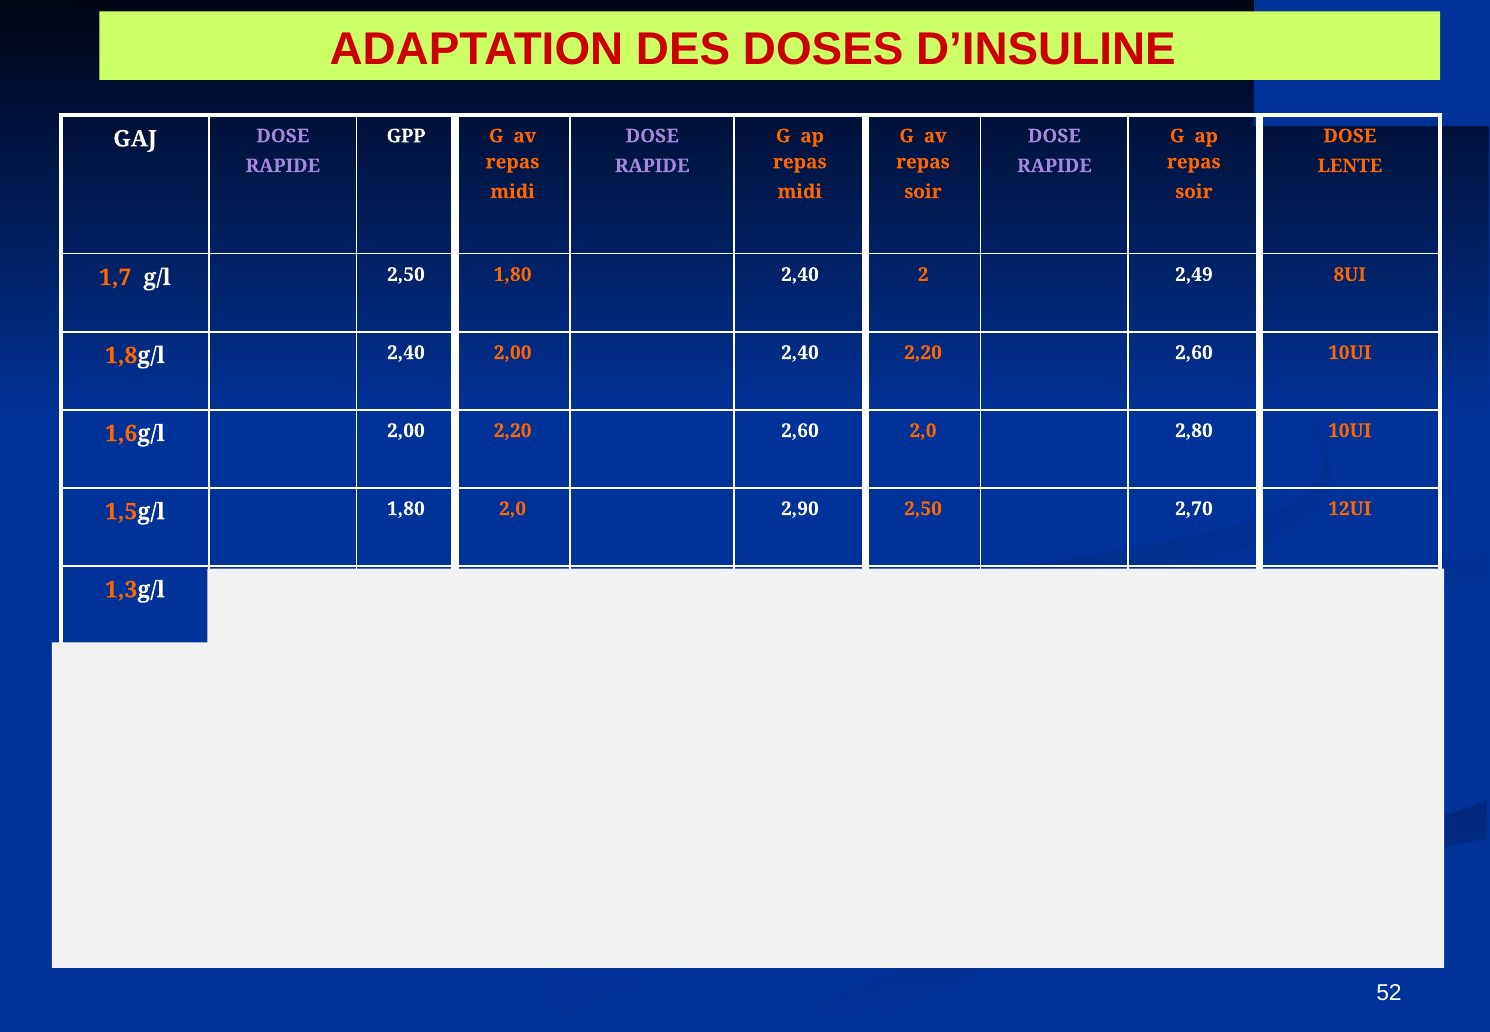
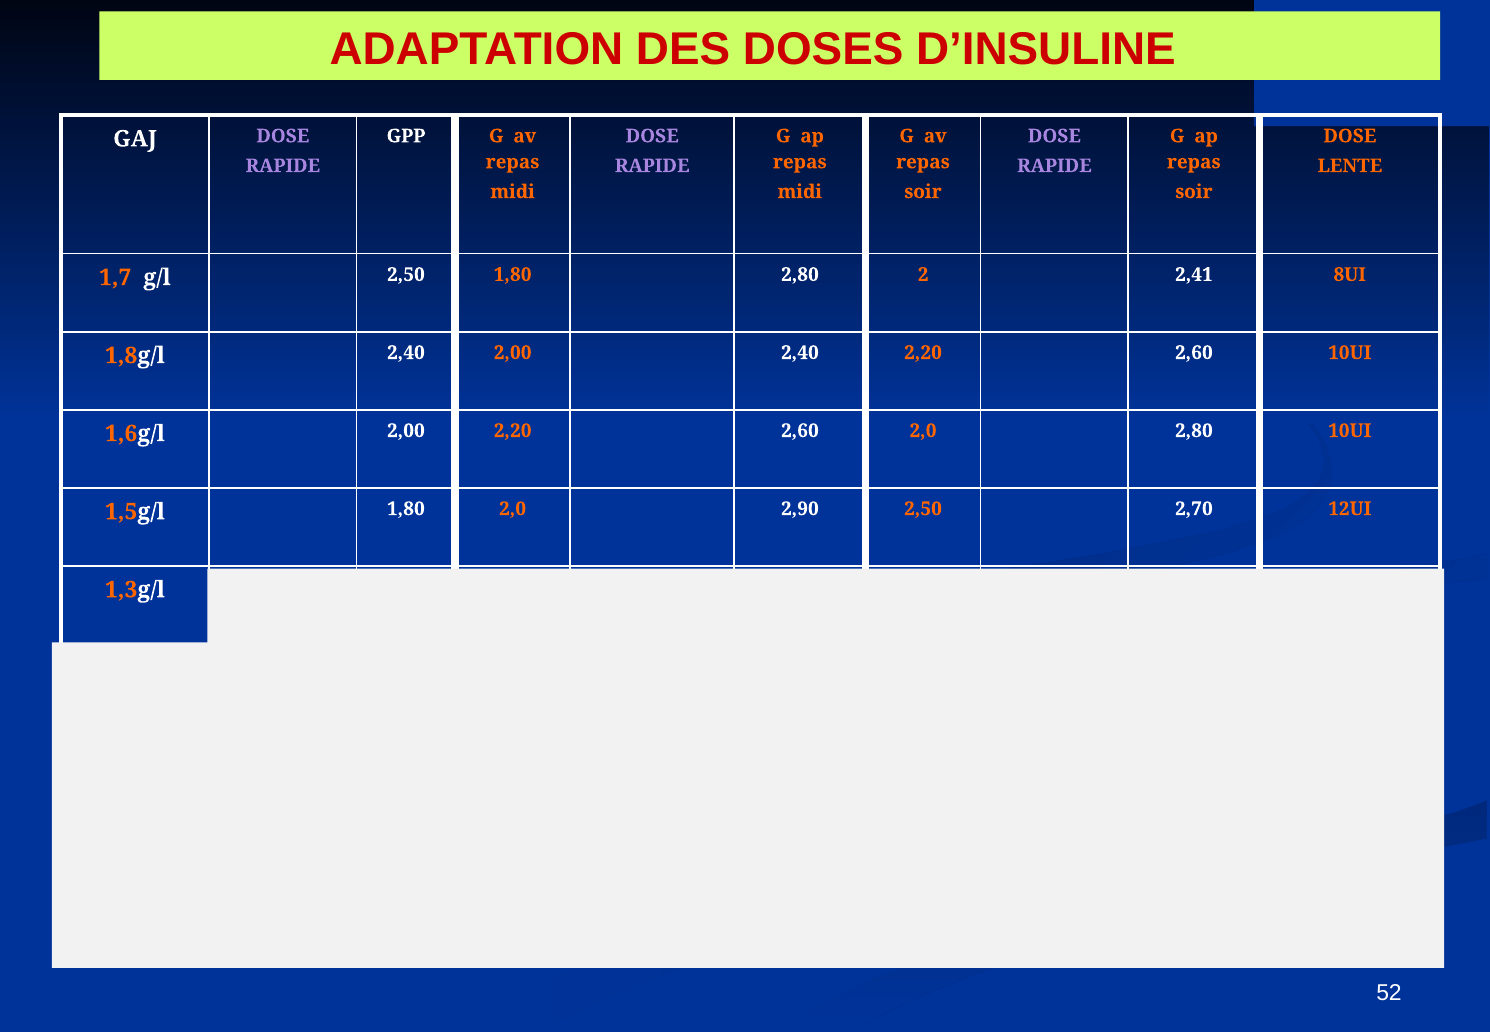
1,80 2,40: 2,40 -> 2,80
2,49: 2,49 -> 2,41
